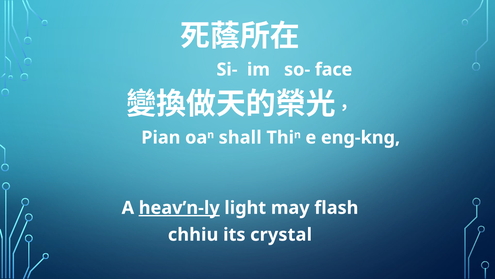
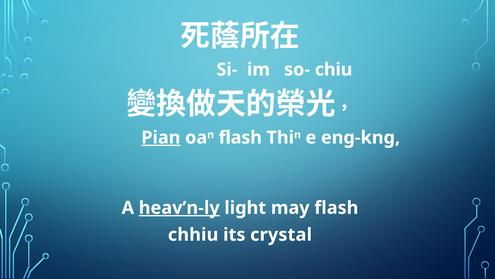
face: face -> chiu
Pian underline: none -> present
shall at (240, 137): shall -> flash
